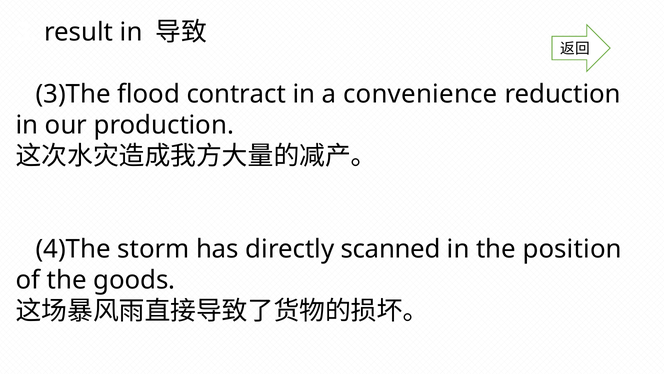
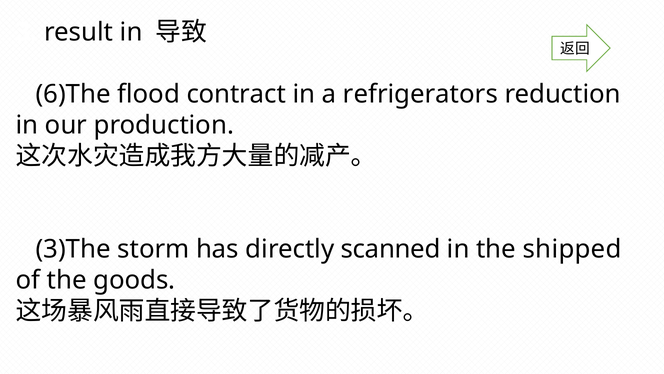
3)The: 3)The -> 6)The
convenience: convenience -> refrigerators
4)The: 4)The -> 3)The
position: position -> shipped
